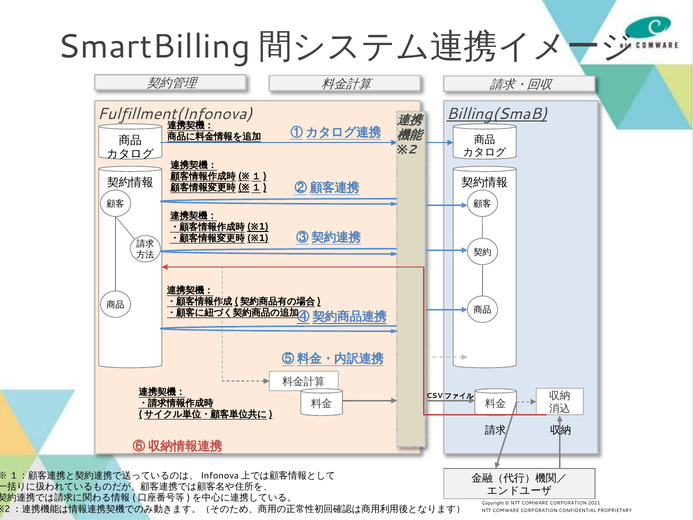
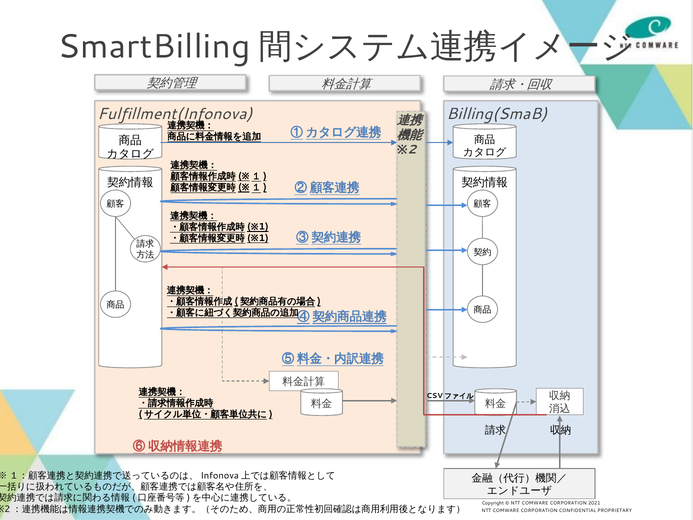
Billing(SmaB underline: present -> none
